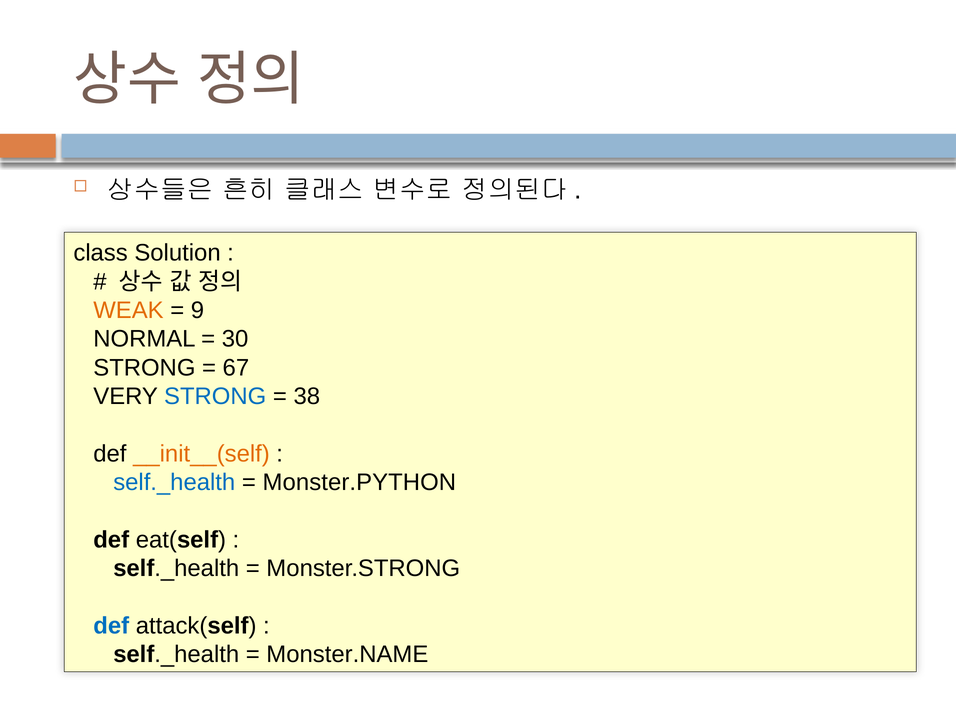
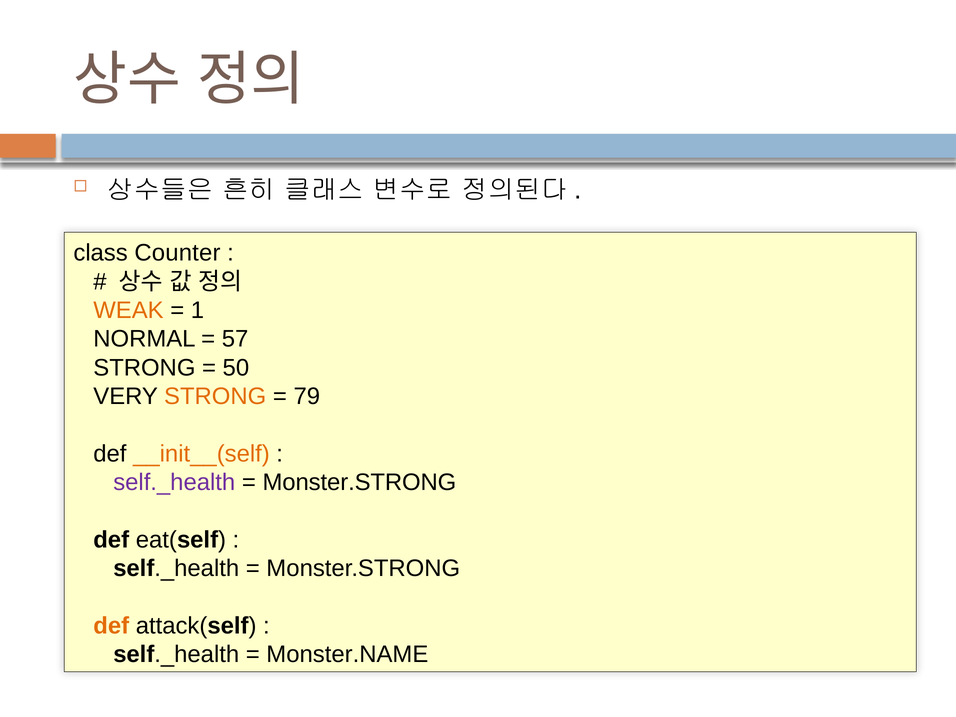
Solution: Solution -> Counter
9: 9 -> 1
30: 30 -> 57
67: 67 -> 50
STRONG at (215, 396) colour: blue -> orange
38: 38 -> 79
self._health at (174, 482) colour: blue -> purple
Monster.PYTHON at (359, 482): Monster.PYTHON -> Monster.STRONG
def at (111, 626) colour: blue -> orange
